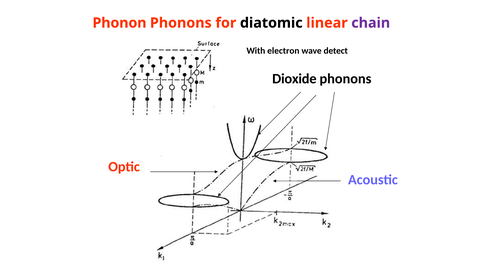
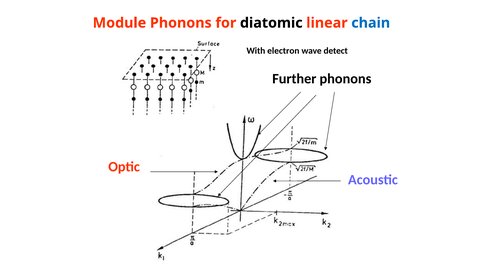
Phonon: Phonon -> Module
chain colour: purple -> blue
Dioxide: Dioxide -> Further
